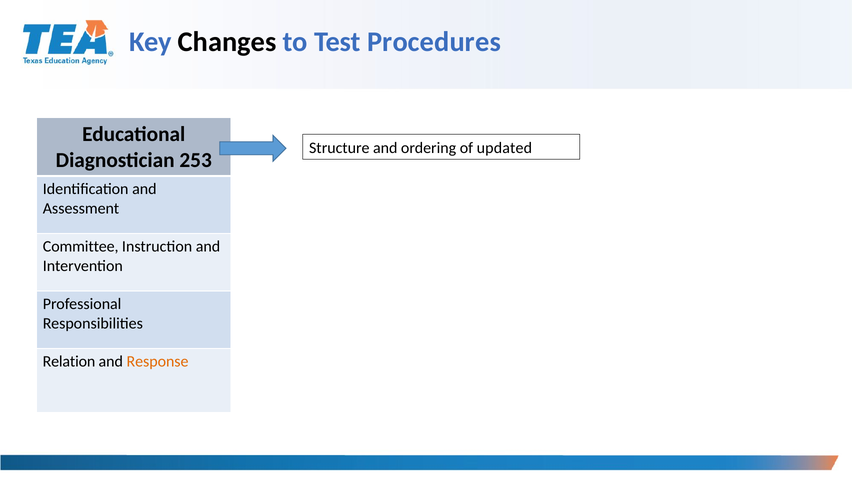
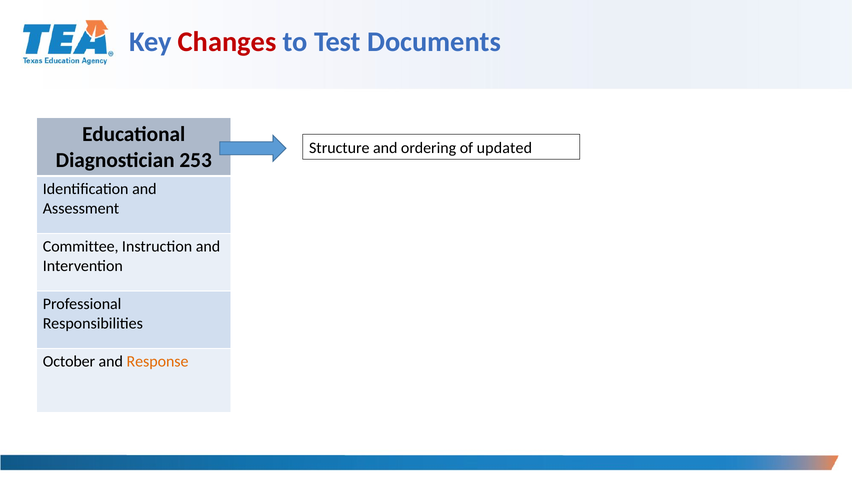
Changes colour: black -> red
Procedures: Procedures -> Documents
Relation: Relation -> October
